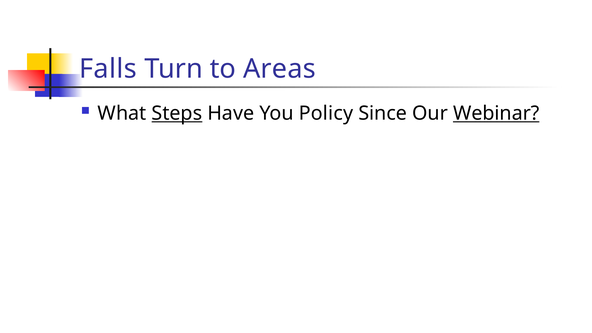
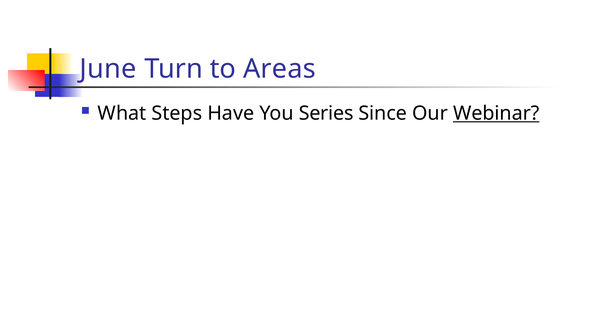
Falls: Falls -> June
Steps underline: present -> none
Policy: Policy -> Series
